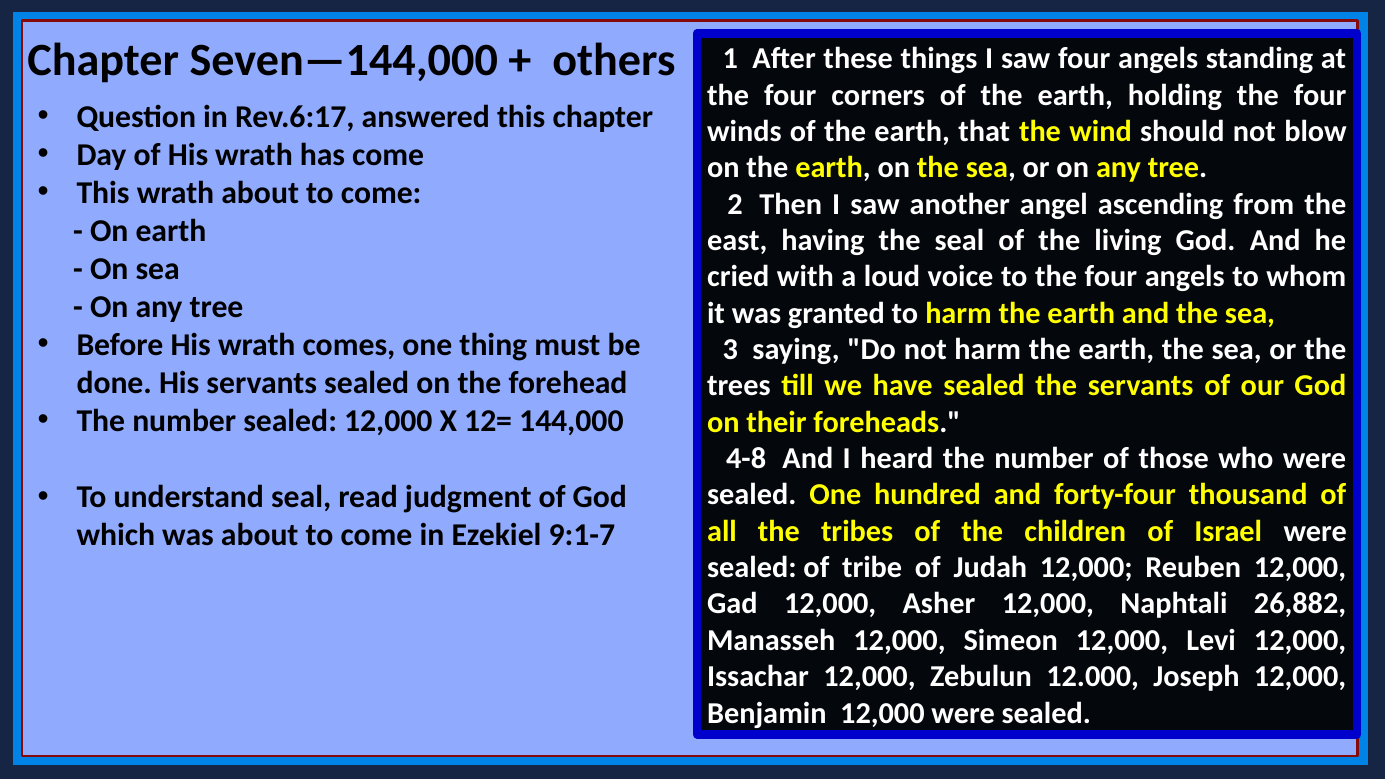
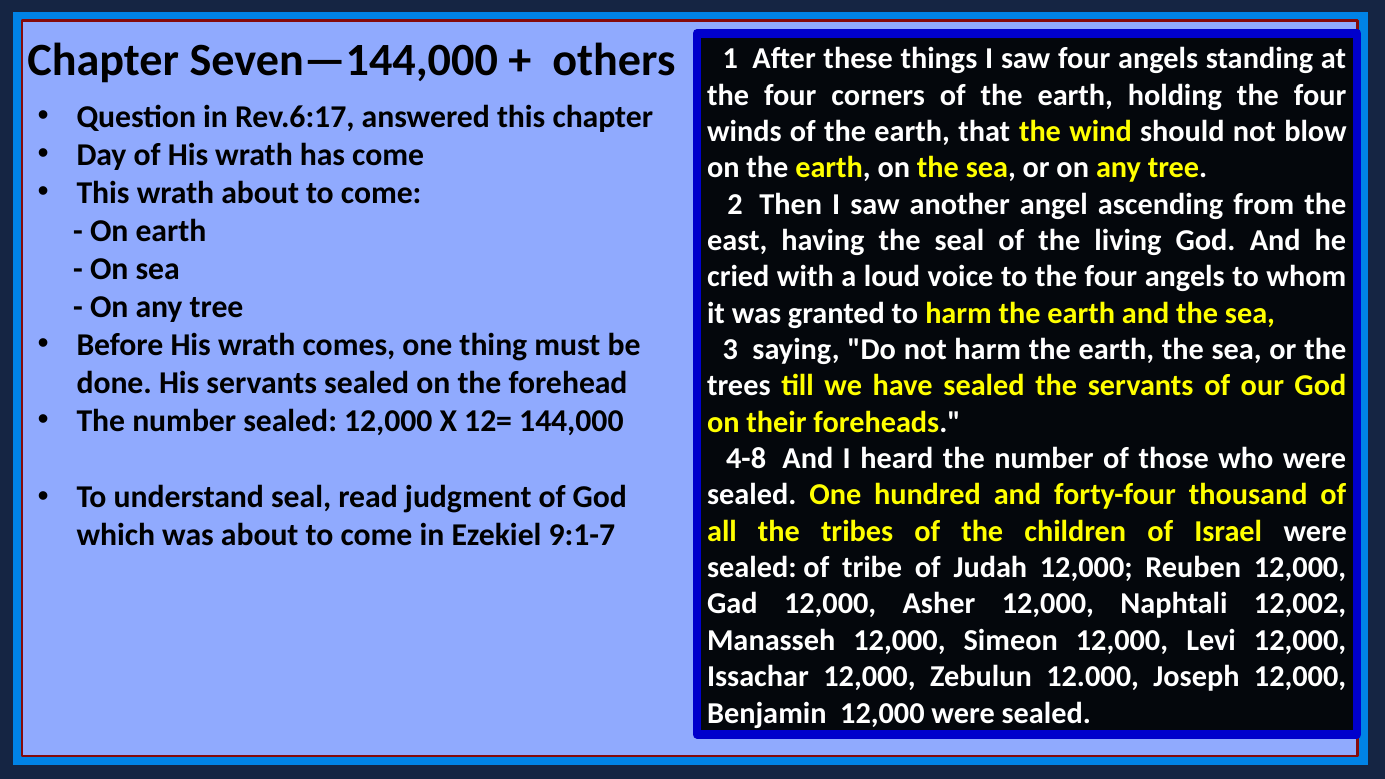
26,882: 26,882 -> 12,002
